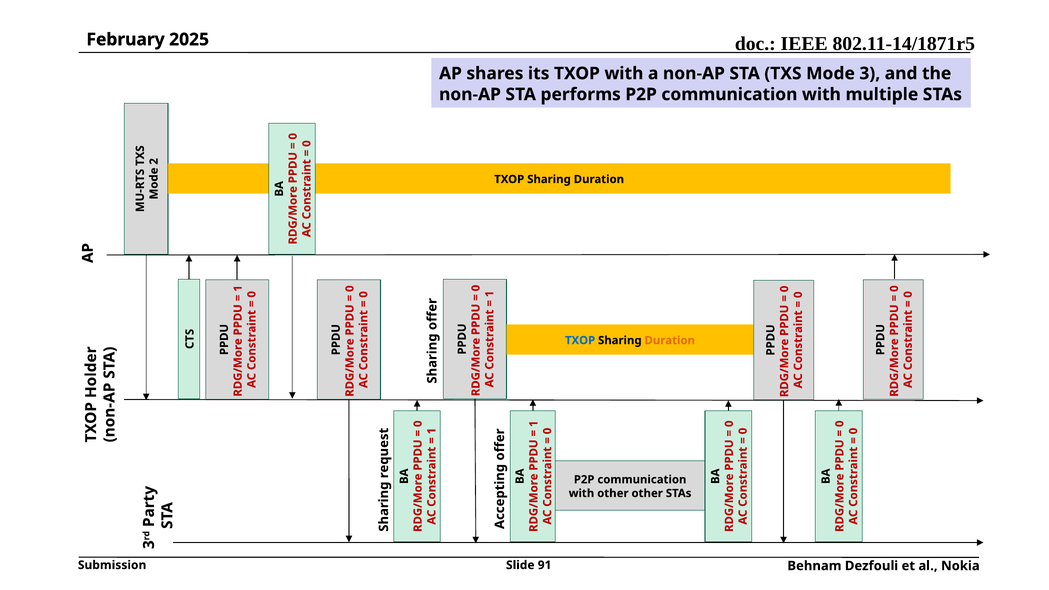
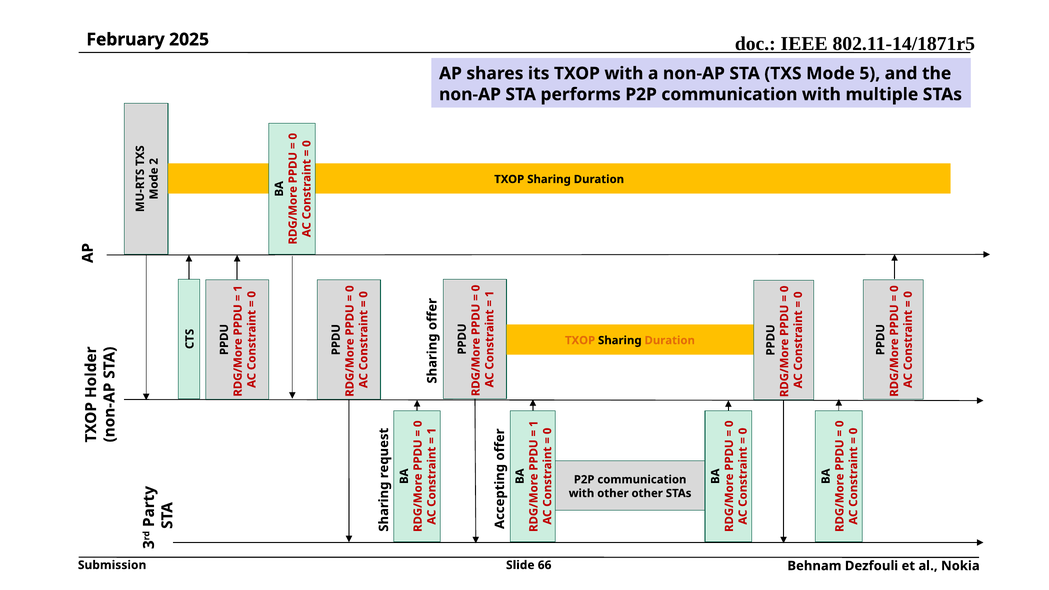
Mode 3: 3 -> 5
TXOP at (580, 340) colour: blue -> orange
91: 91 -> 66
